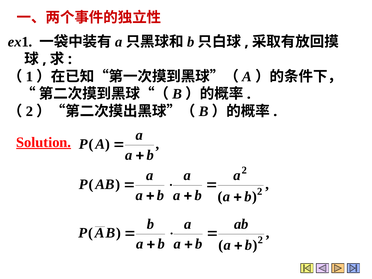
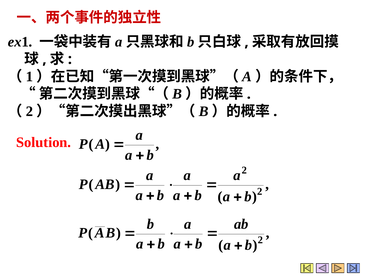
Solution underline: present -> none
